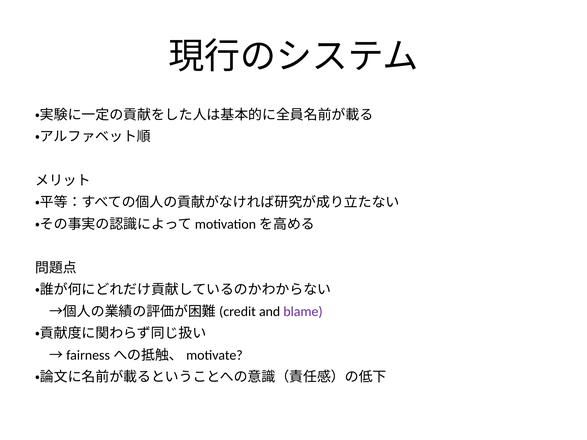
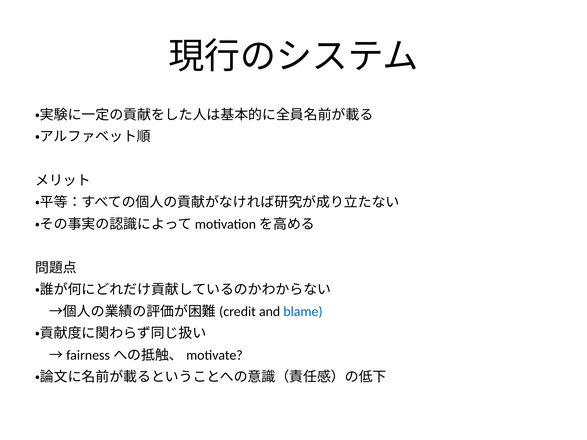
blame colour: purple -> blue
